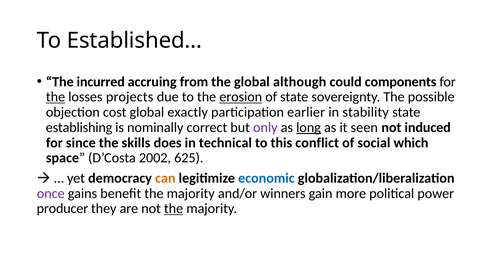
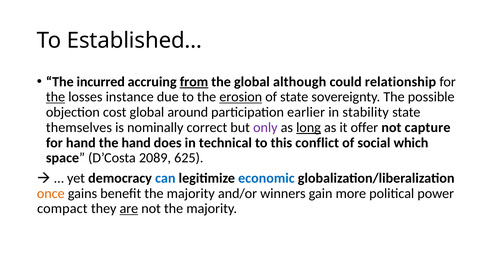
from underline: none -> present
components: components -> relationship
projects: projects -> instance
exactly: exactly -> around
establishing: establishing -> themselves
seen: seen -> offer
induced: induced -> capture
for since: since -> hand
the skills: skills -> hand
2002: 2002 -> 2089
can colour: orange -> blue
once colour: purple -> orange
producer: producer -> compact
are underline: none -> present
the at (174, 209) underline: present -> none
